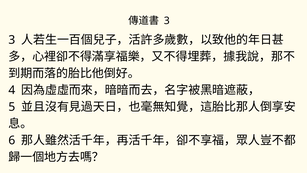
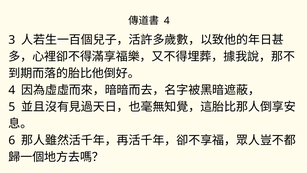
3 at (167, 21): 3 -> 4
